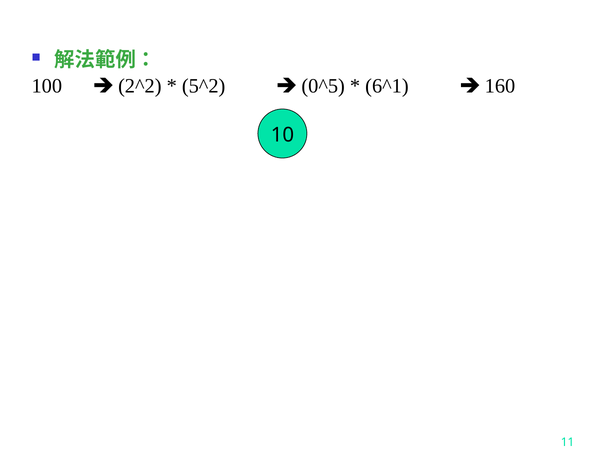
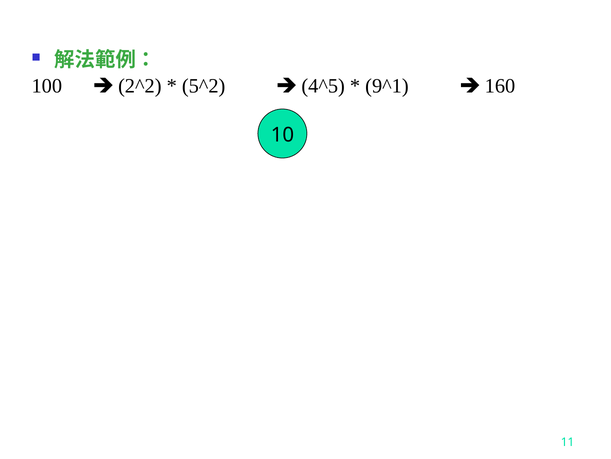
0^5: 0^5 -> 4^5
6^1: 6^1 -> 9^1
